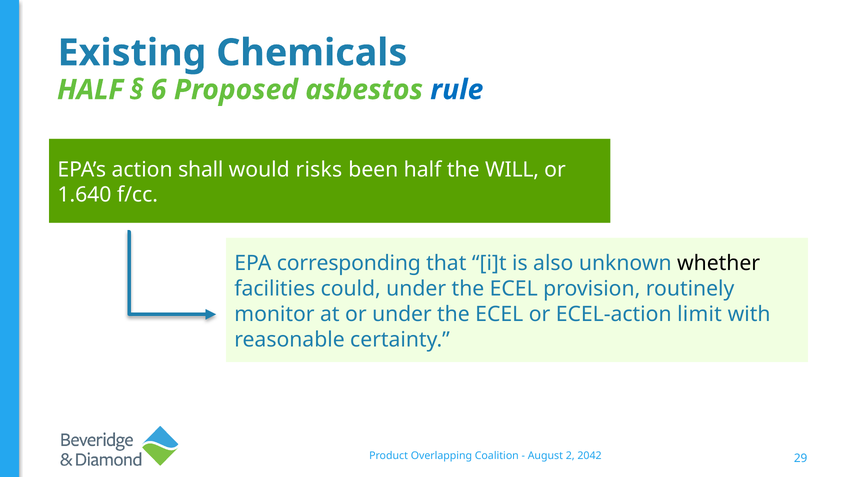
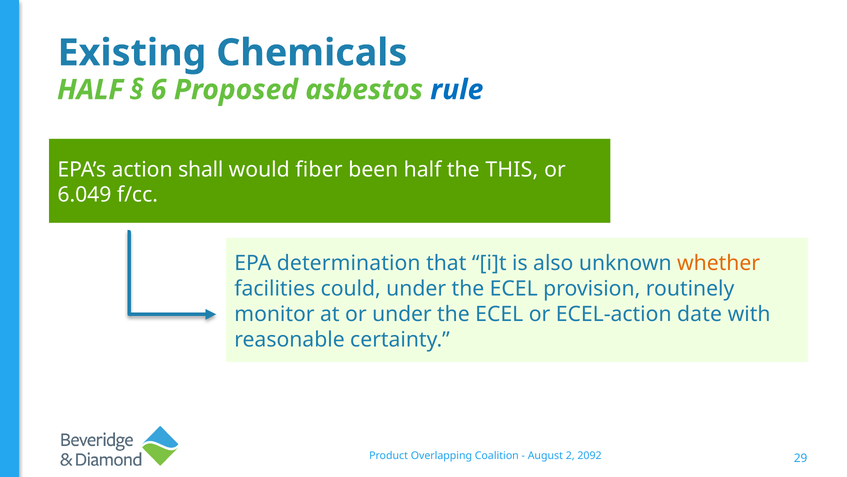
risks: risks -> fiber
WILL: WILL -> THIS
1.640: 1.640 -> 6.049
corresponding: corresponding -> determination
whether colour: black -> orange
limit: limit -> date
2042: 2042 -> 2092
